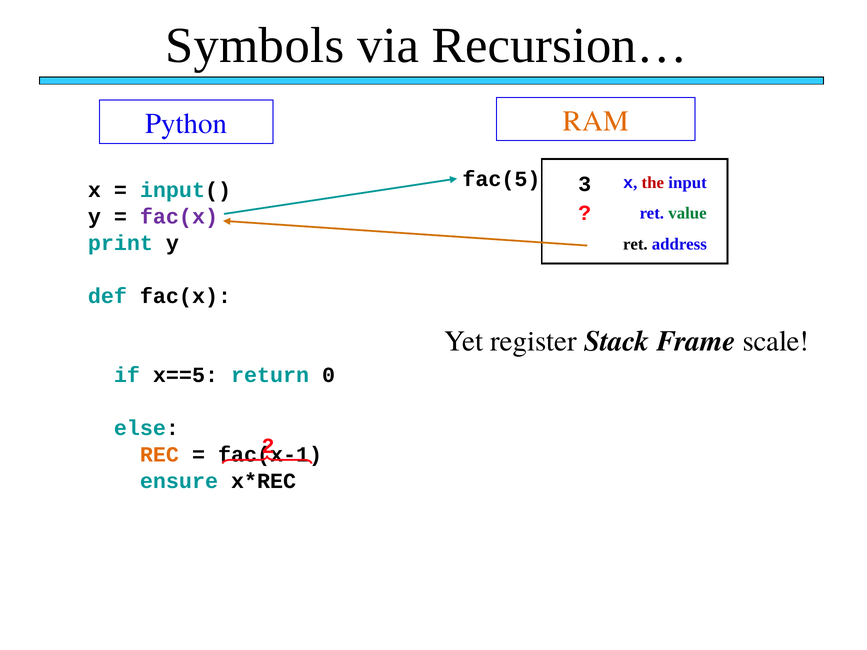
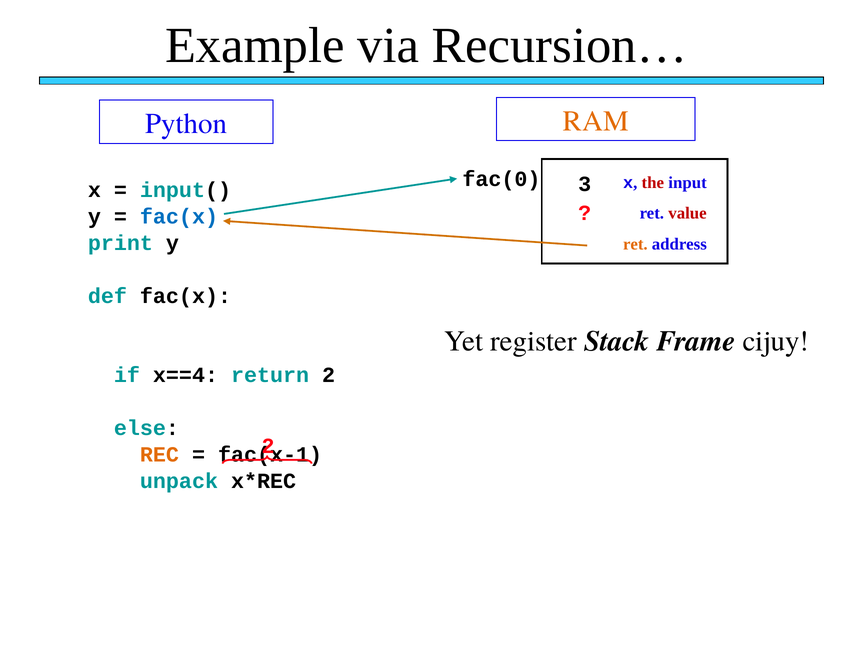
Symbols: Symbols -> Example
fac(5: fac(5 -> fac(0
value colour: green -> red
fac(x at (179, 217) colour: purple -> blue
ret at (635, 244) colour: black -> orange
scale: scale -> cijuy
x==5: x==5 -> x==4
return 0: 0 -> 2
ensure: ensure -> unpack
